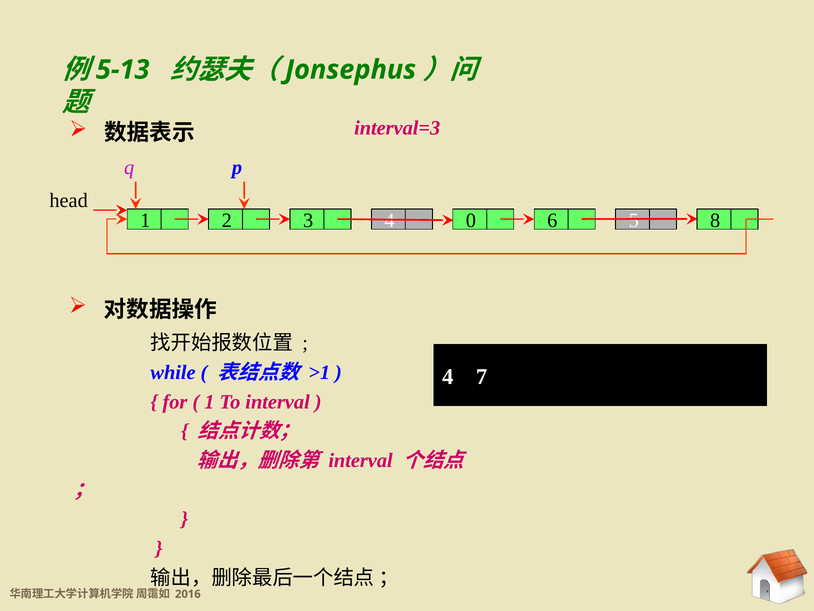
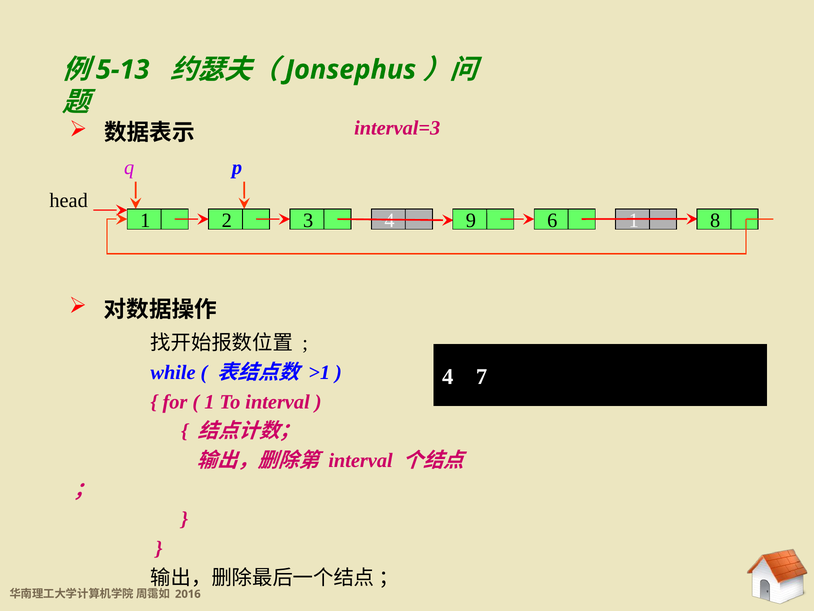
0: 0 -> 9
6 5: 5 -> 1
